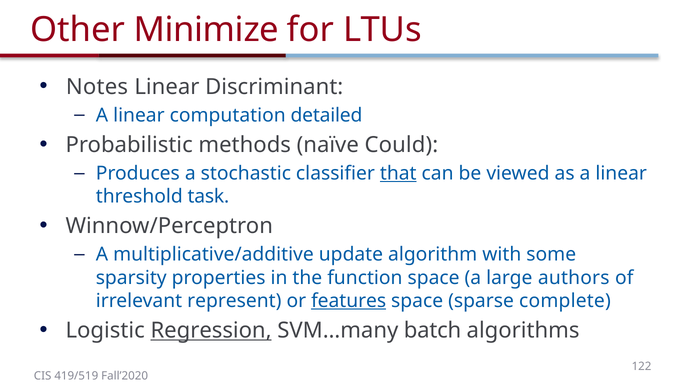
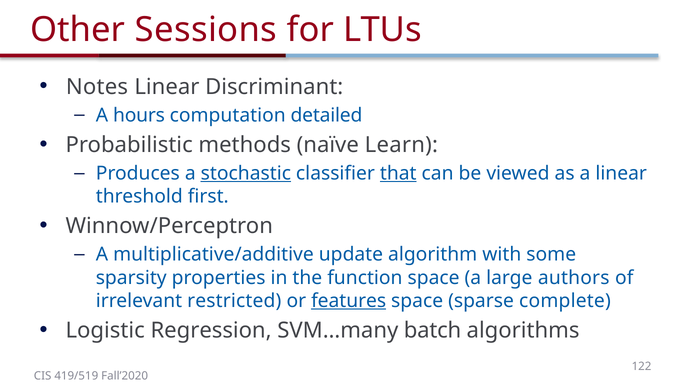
Minimize: Minimize -> Sessions
linear at (139, 115): linear -> hours
Could: Could -> Learn
stochastic underline: none -> present
task: task -> first
represent: represent -> restricted
Regression underline: present -> none
